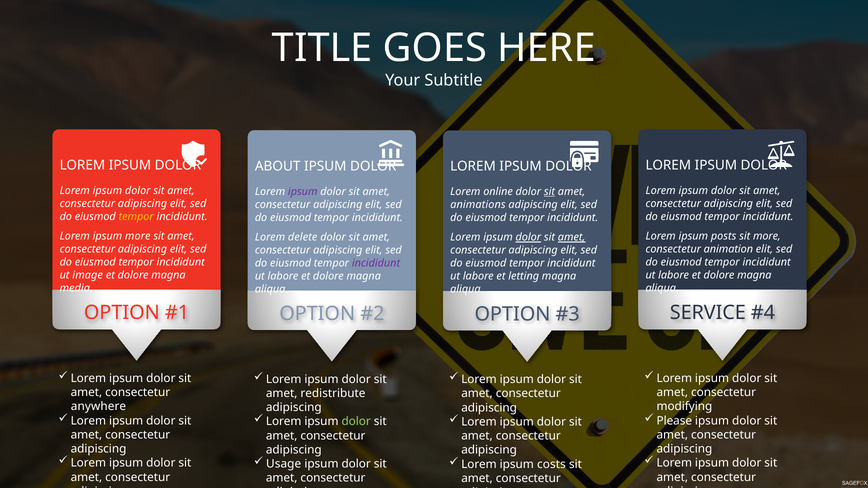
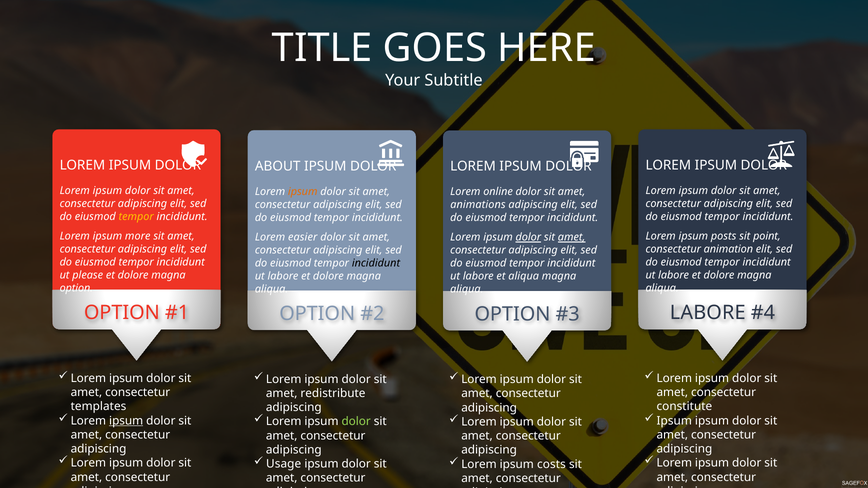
ipsum at (303, 192) colour: purple -> orange
sit at (550, 192) underline: present -> none
sit more: more -> point
delete: delete -> easier
incididunt at (376, 263) colour: purple -> black
image: image -> please
et letting: letting -> aliqua
media at (76, 288): media -> option
SERVICE at (708, 313): SERVICE -> LABORE
anywhere: anywhere -> templates
modifying: modifying -> constitute
ipsum at (126, 421) underline: none -> present
Please at (674, 421): Please -> Ipsum
